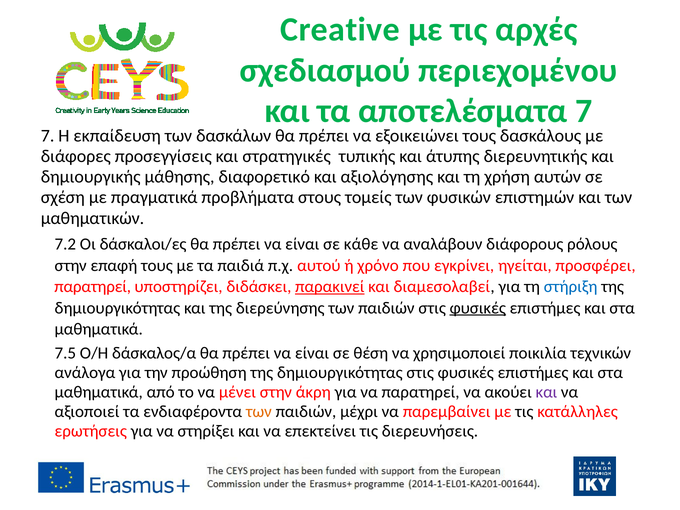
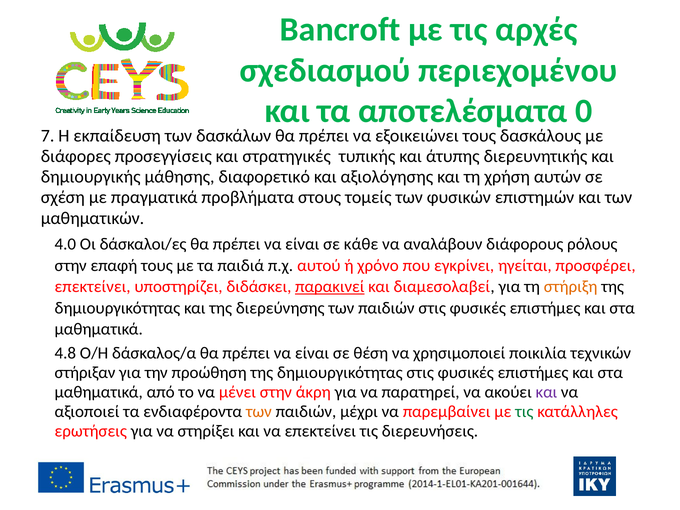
Creative: Creative -> Bancroft
αποτελέσματα 7: 7 -> 0
7.2: 7.2 -> 4.0
παρατηρεί at (93, 287): παρατηρεί -> επεκτείνει
στήριξη colour: blue -> orange
φυσικές at (478, 308) underline: present -> none
7.5: 7.5 -> 4.8
ανάλογα: ανάλογα -> στήριξαν
τις at (524, 412) colour: black -> green
